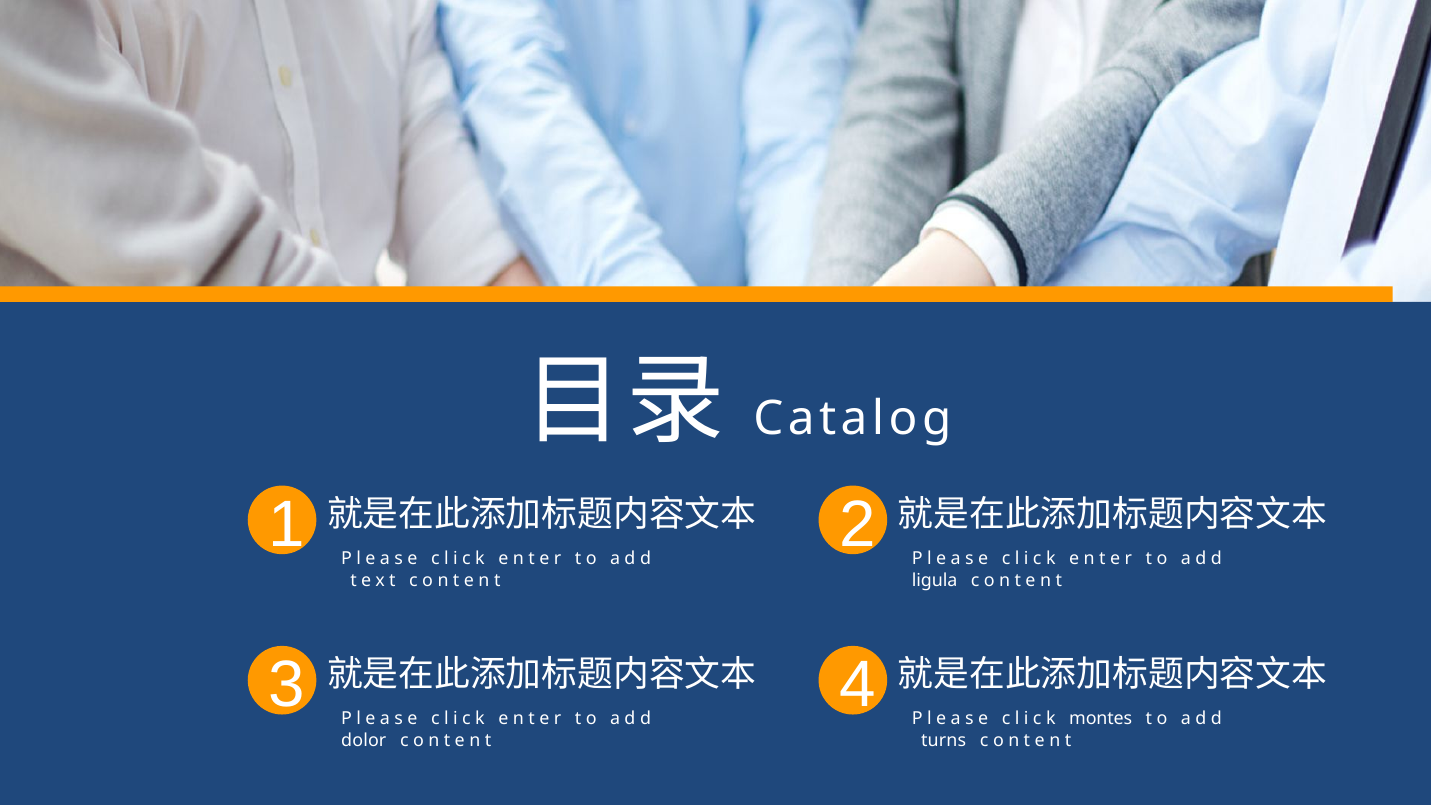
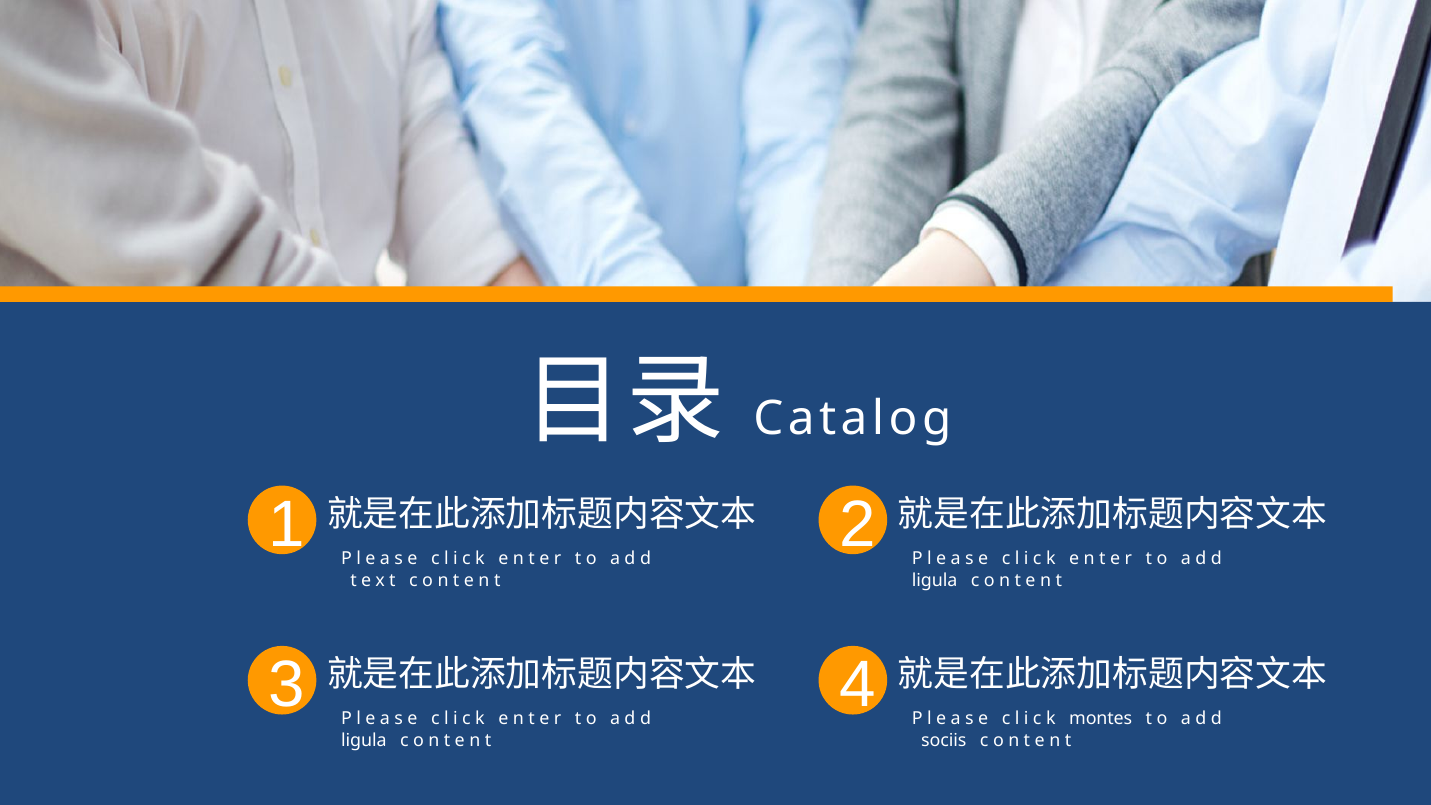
dolor at (364, 740): dolor -> ligula
turns: turns -> sociis
